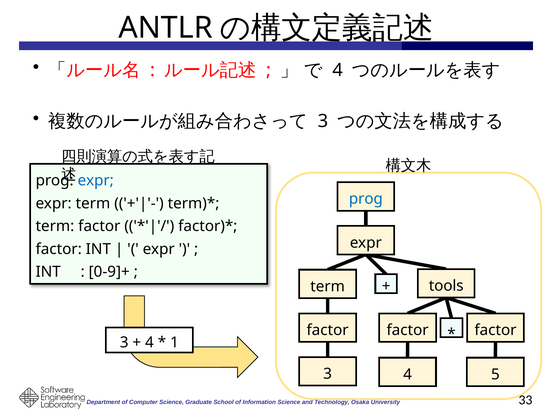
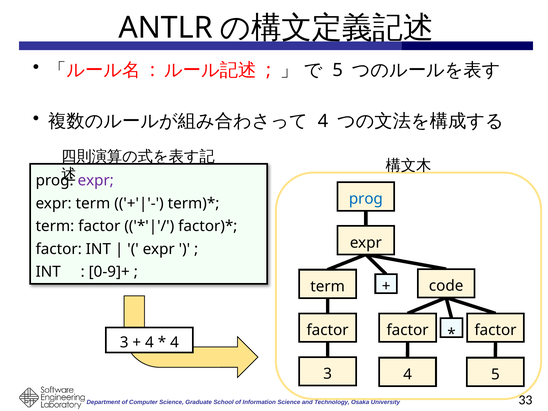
4 at (338, 70): 4 -> 5
3 at (323, 121): 3 -> 4
expr at (96, 180) colour: blue -> purple
tools: tools -> code
1 at (175, 343): 1 -> 4
